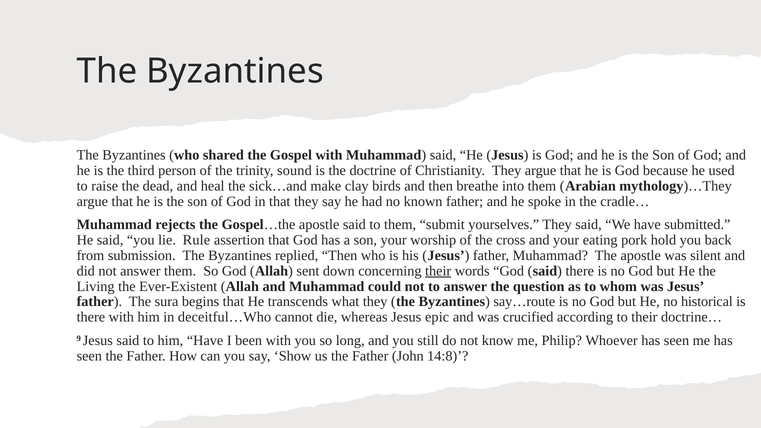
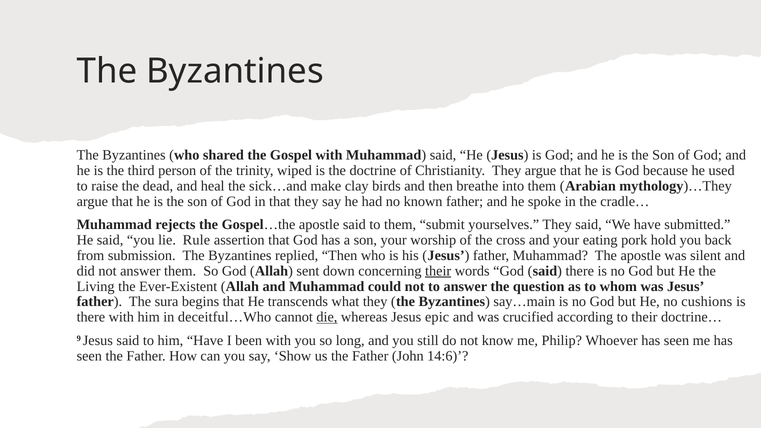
sound: sound -> wiped
say…route: say…route -> say…main
historical: historical -> cushions
die underline: none -> present
14:8: 14:8 -> 14:6
